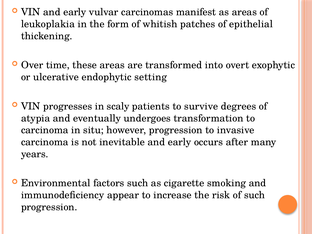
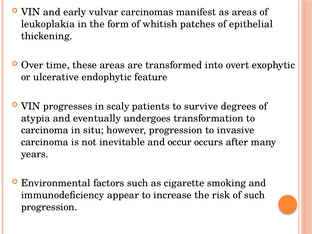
setting: setting -> feature
inevitable and early: early -> occur
